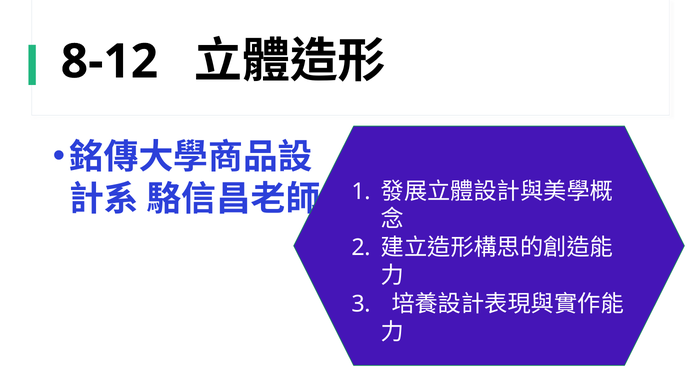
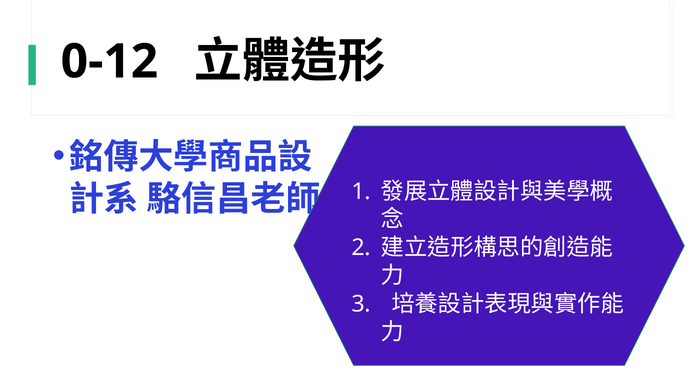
8-12: 8-12 -> 0-12
